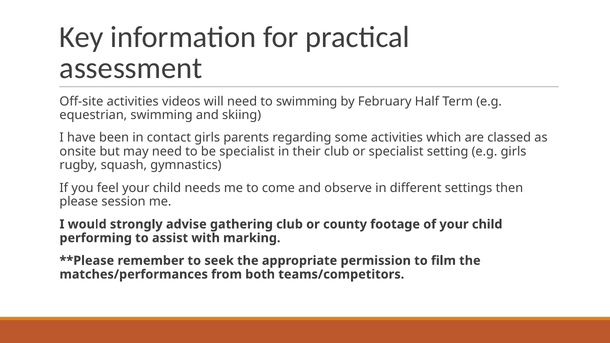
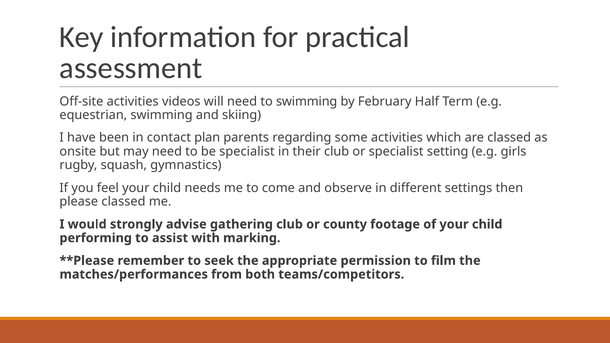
contact girls: girls -> plan
please session: session -> classed
